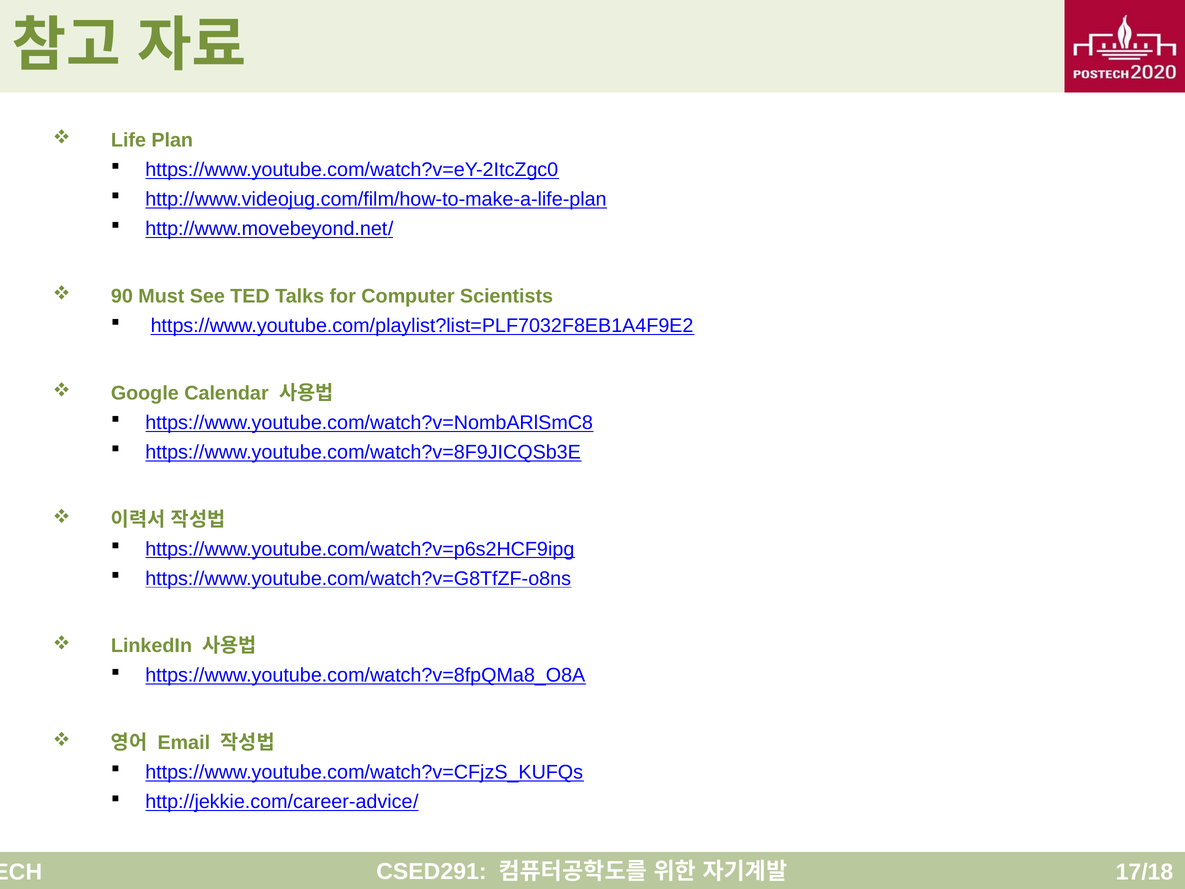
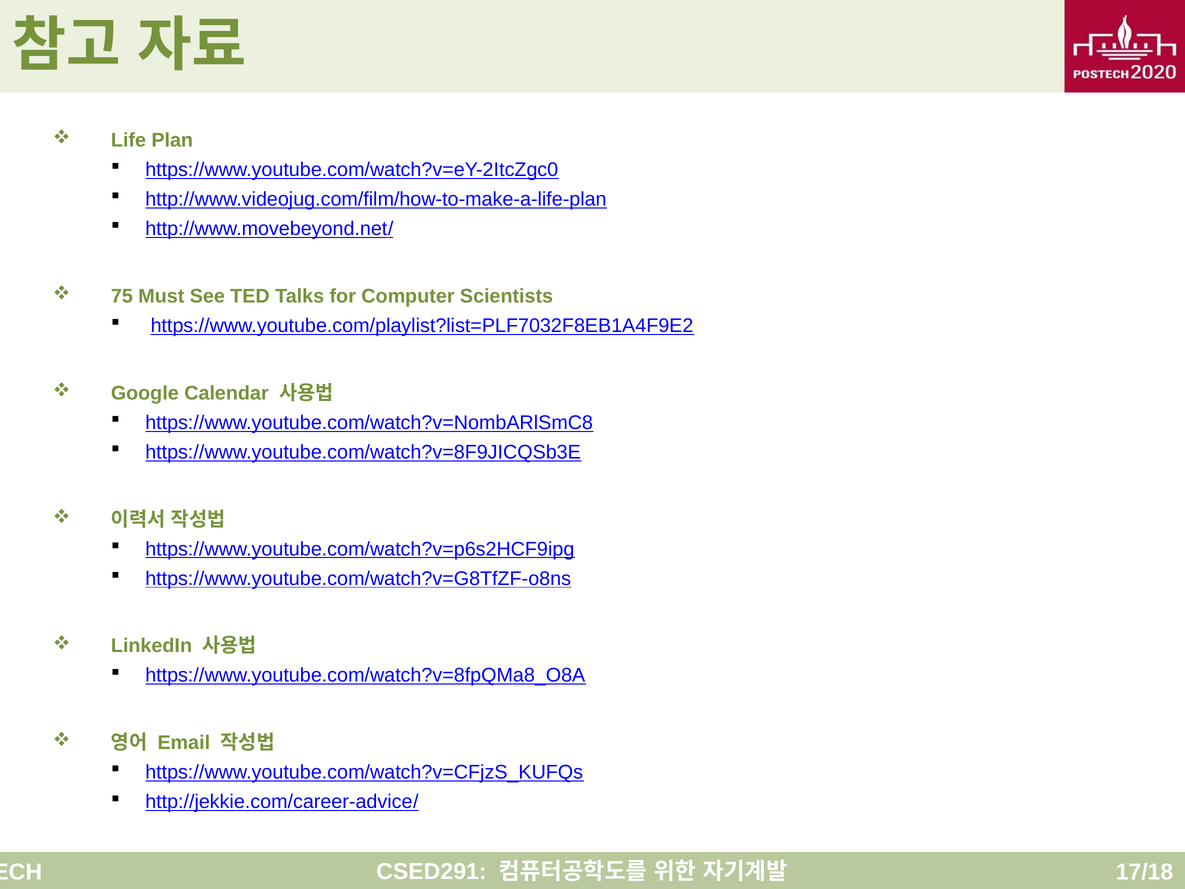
90: 90 -> 75
